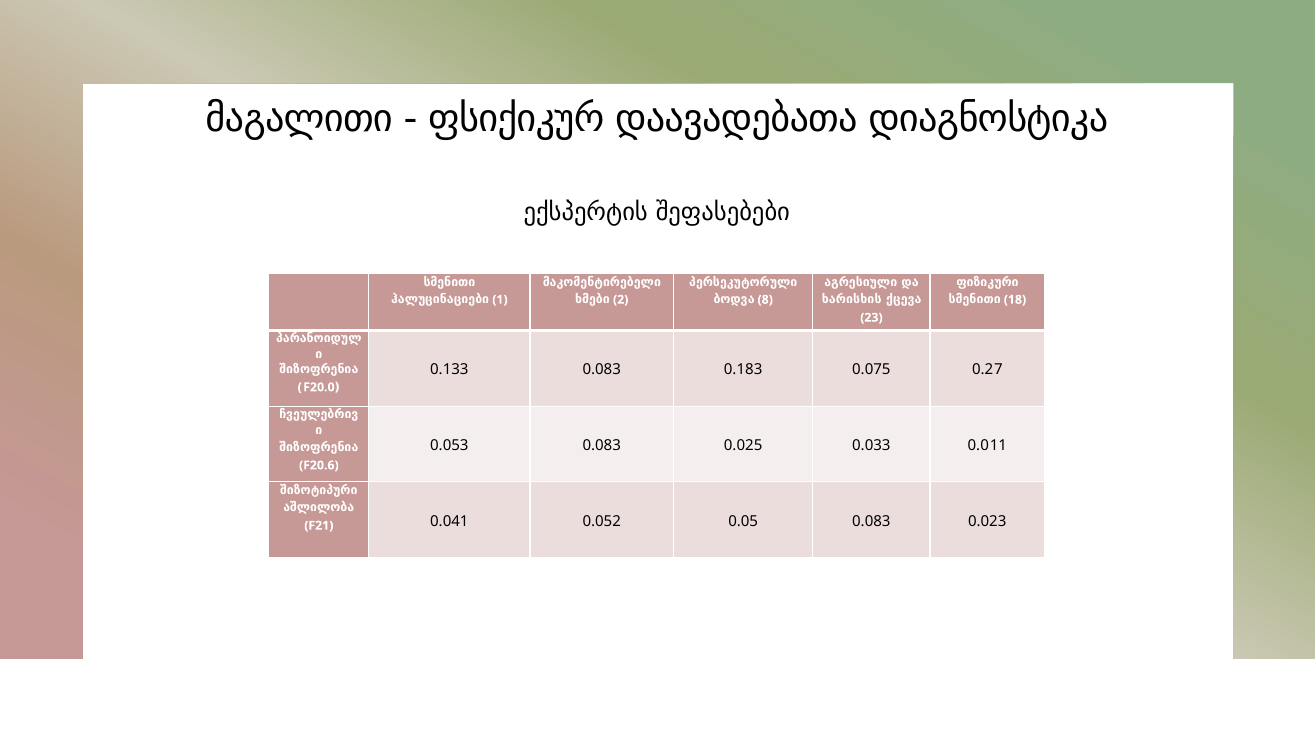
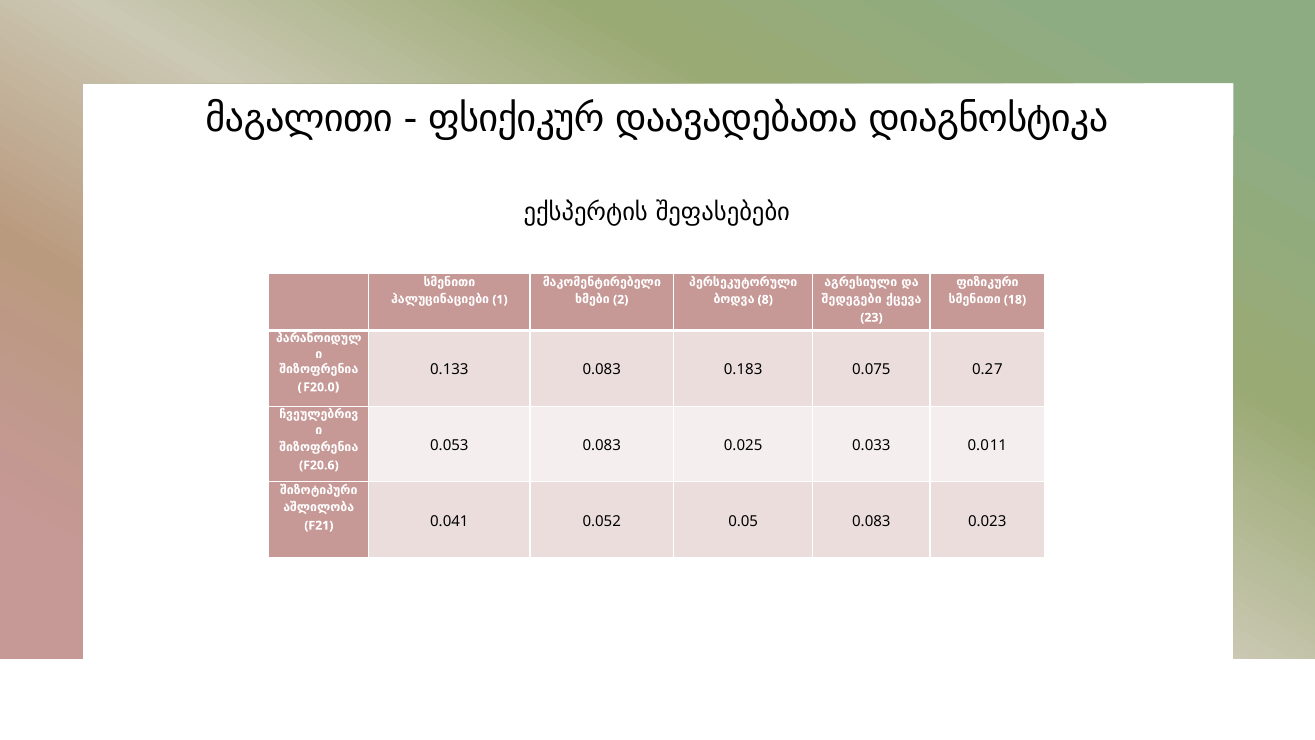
ხარისხის: ხარისხის -> შედეგები
